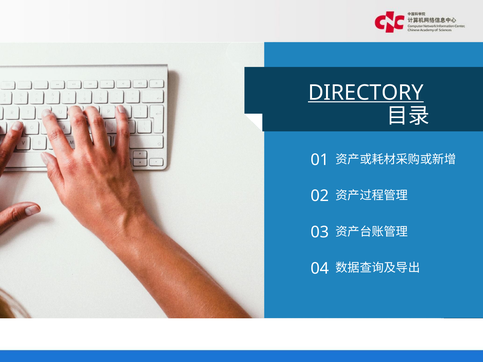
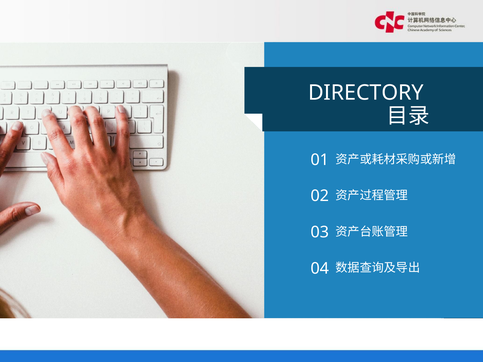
DIRECTORY underline: present -> none
